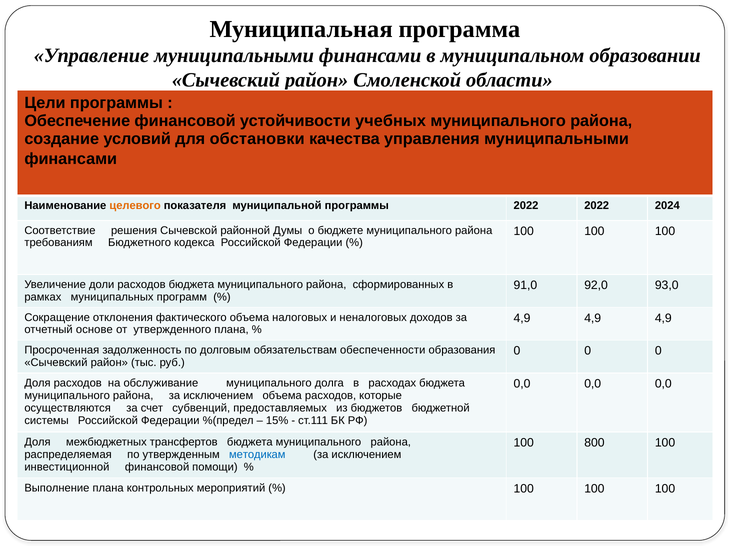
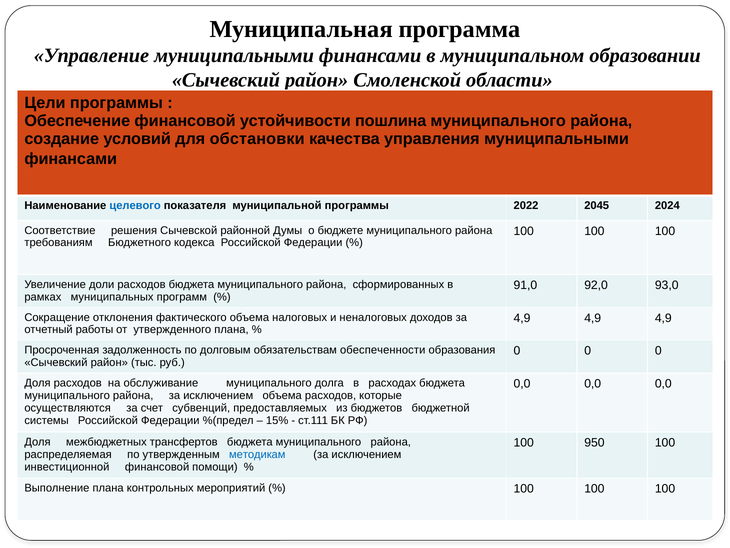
учебных: учебных -> пошлина
целевого colour: orange -> blue
2022 2022: 2022 -> 2045
основе: основе -> работы
800: 800 -> 950
